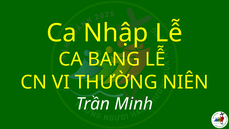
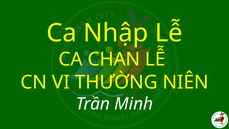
BANG: BANG -> CHAN
